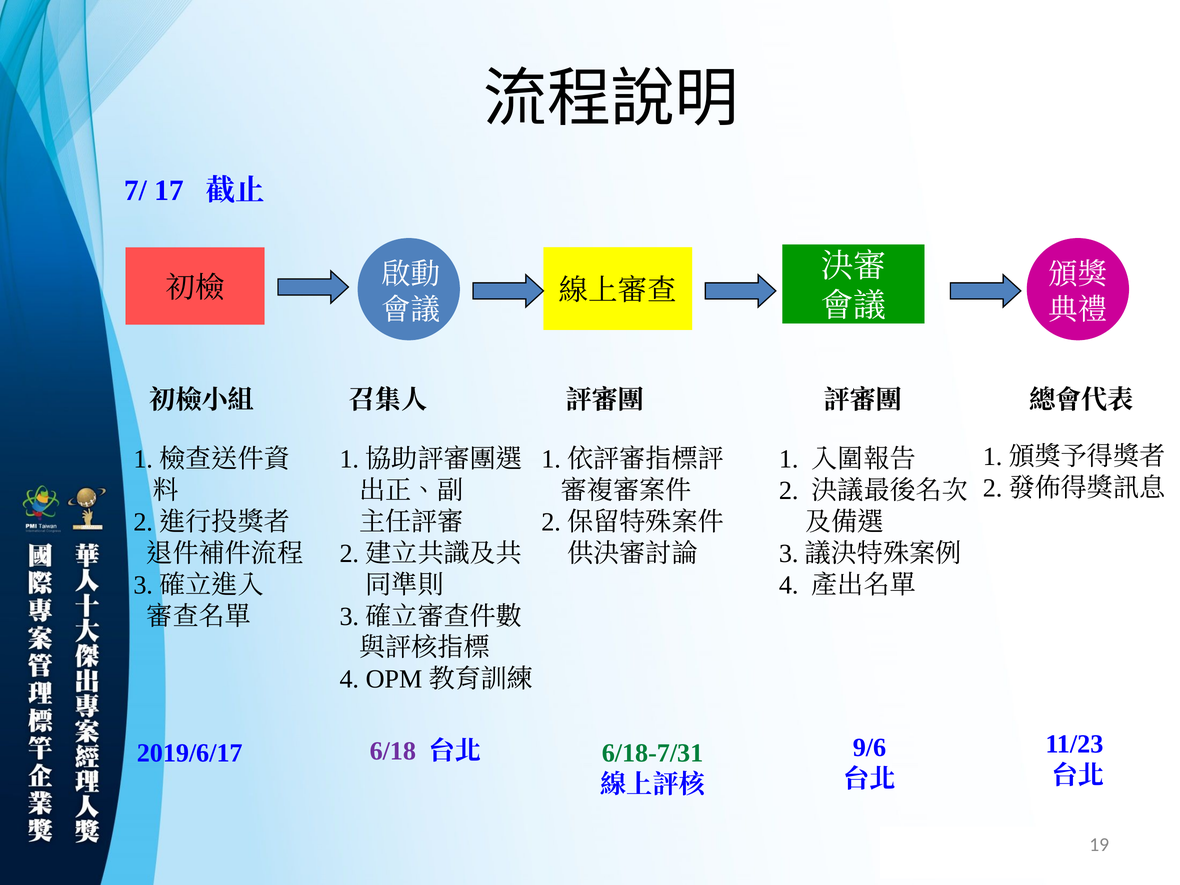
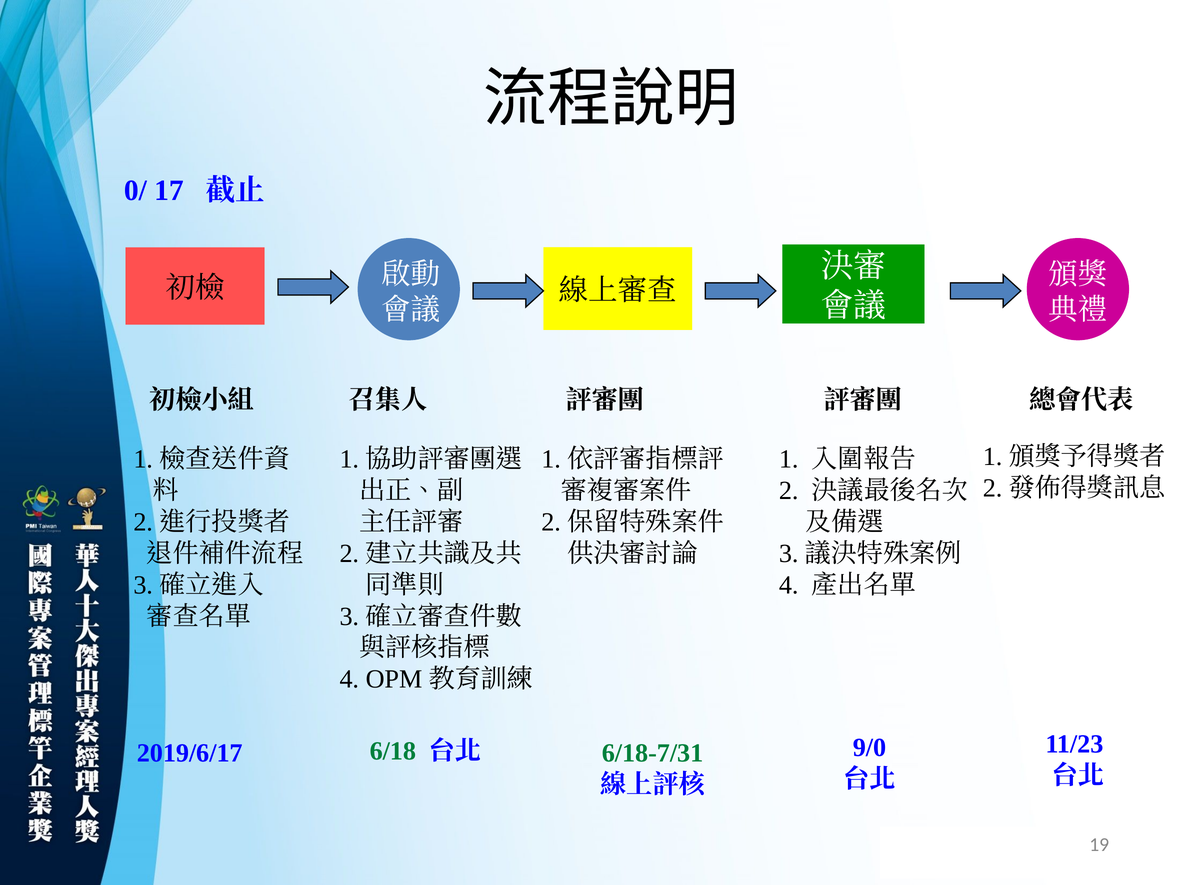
7/: 7/ -> 0/
9/6: 9/6 -> 9/0
6/18 colour: purple -> green
